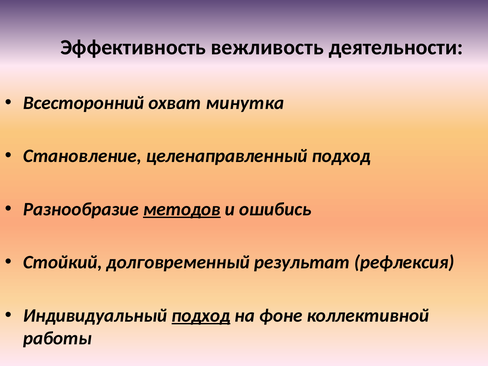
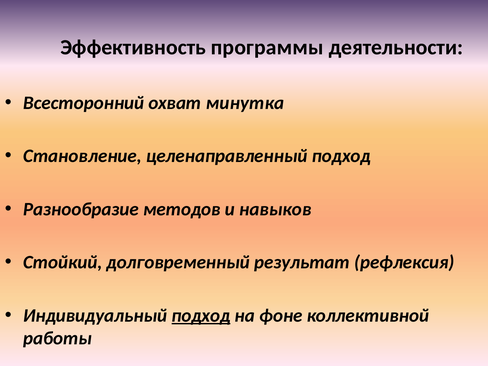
вежливость: вежливость -> программы
методов underline: present -> none
ошибись: ошибись -> навыков
